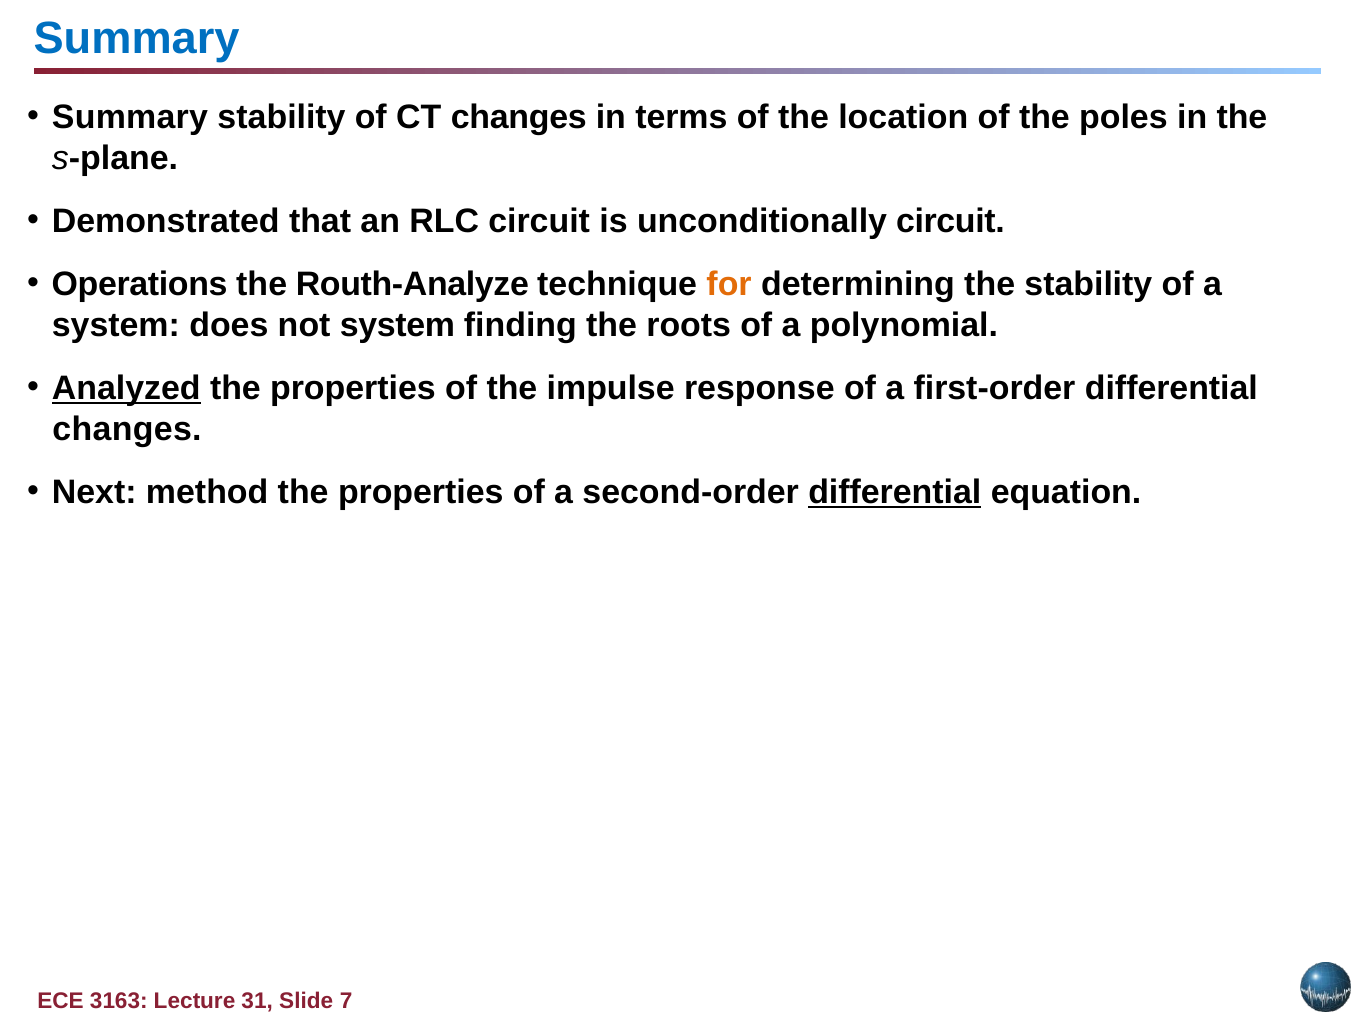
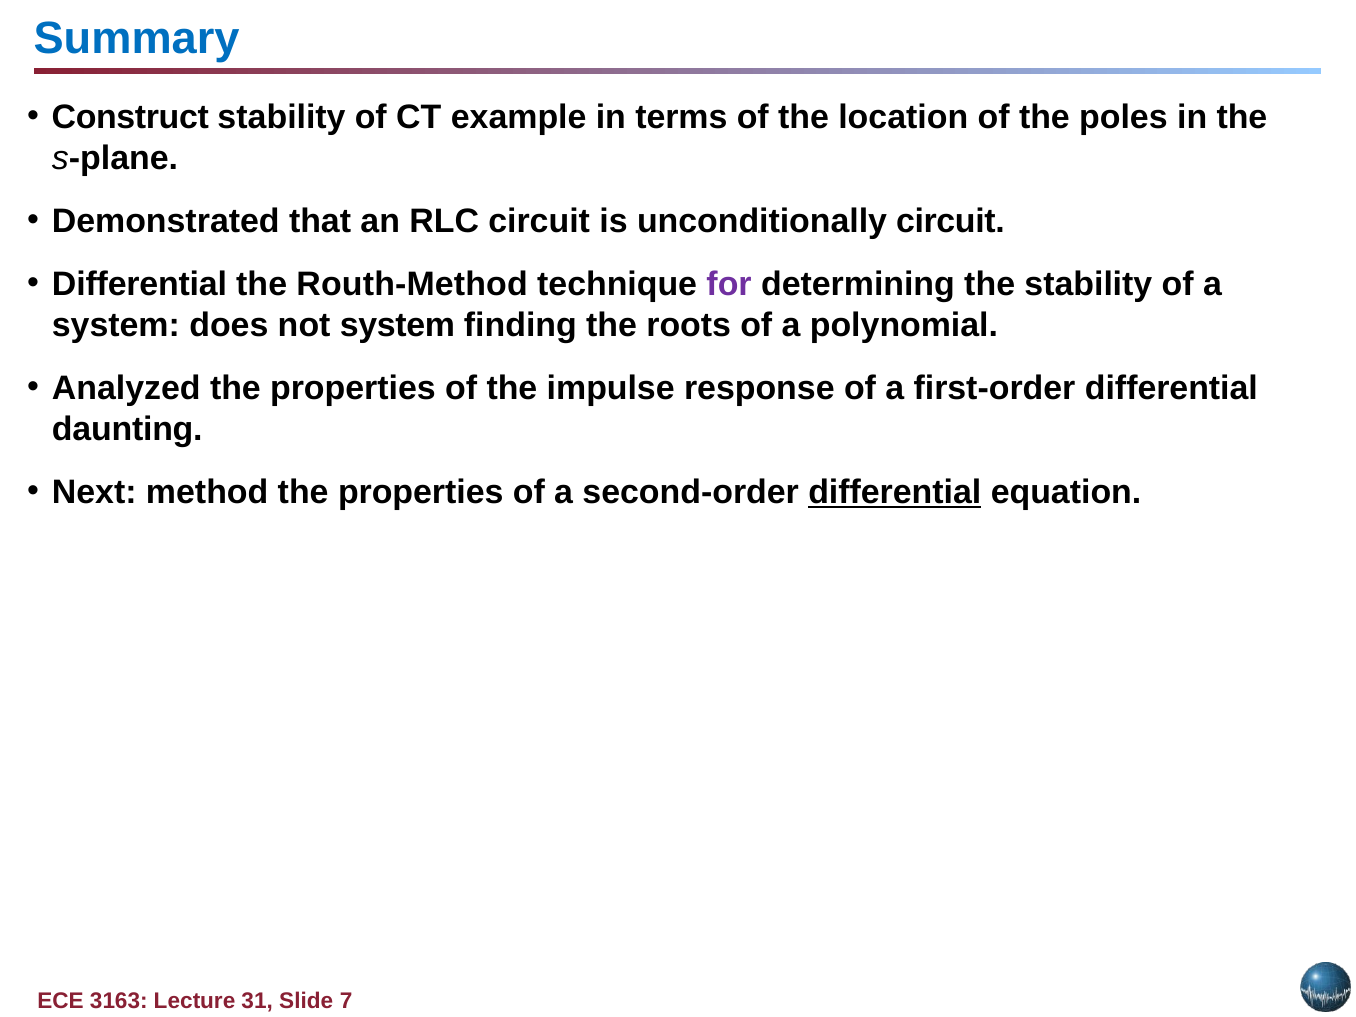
Summary at (130, 117): Summary -> Construct
CT changes: changes -> example
Operations at (140, 284): Operations -> Differential
Routh-Analyze: Routh-Analyze -> Routh-Method
for colour: orange -> purple
Analyzed underline: present -> none
changes at (127, 429): changes -> daunting
